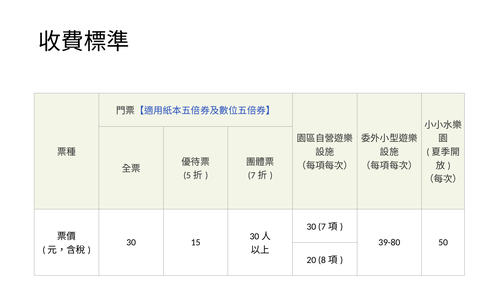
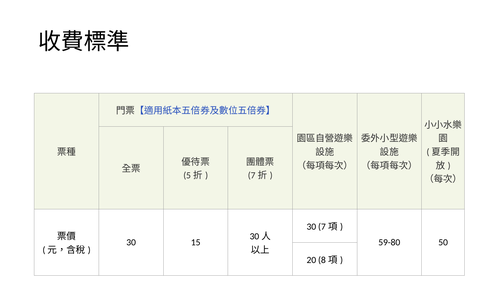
39-80: 39-80 -> 59-80
